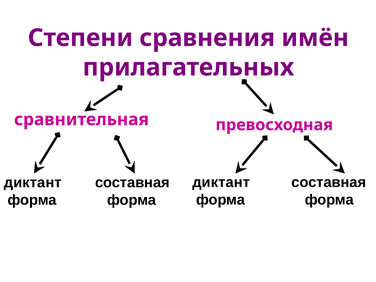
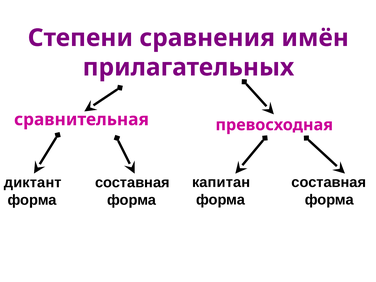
диктант at (221, 182): диктант -> капитан
